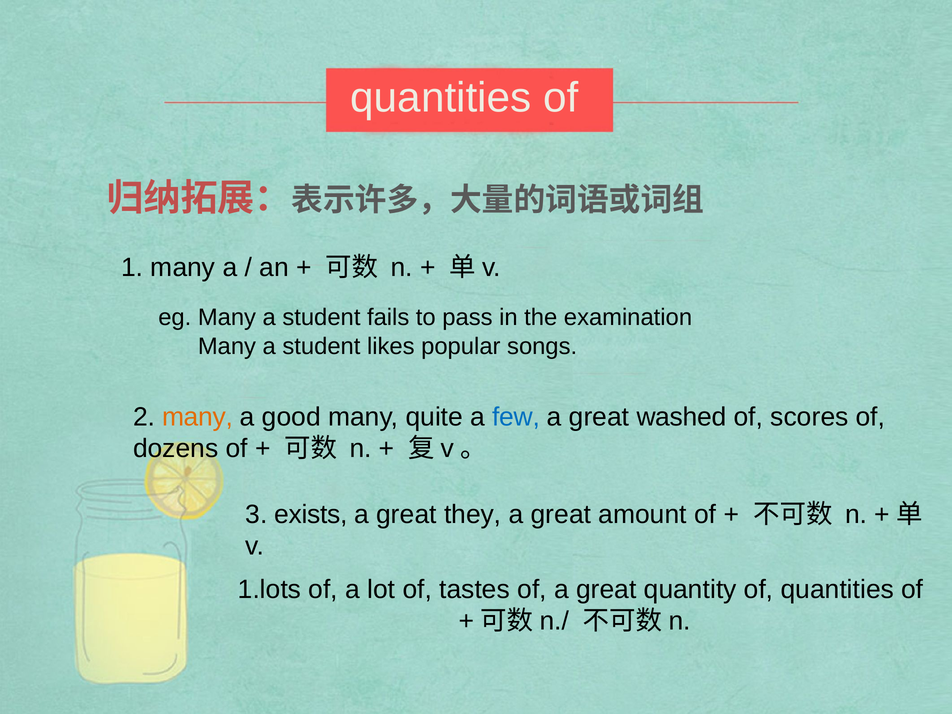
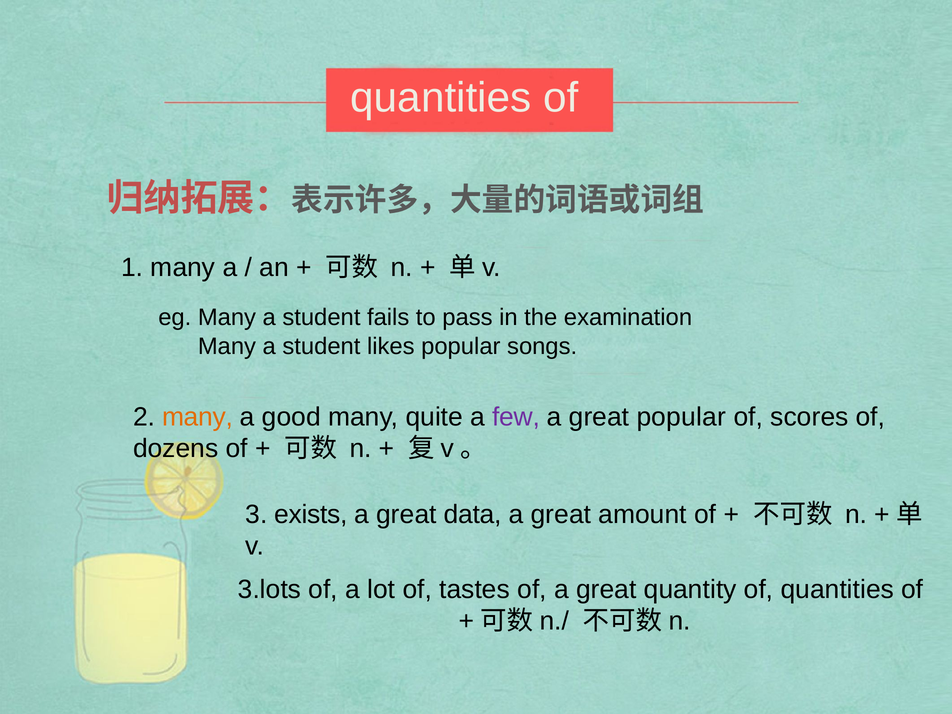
few colour: blue -> purple
great washed: washed -> popular
they: they -> data
1.lots: 1.lots -> 3.lots
